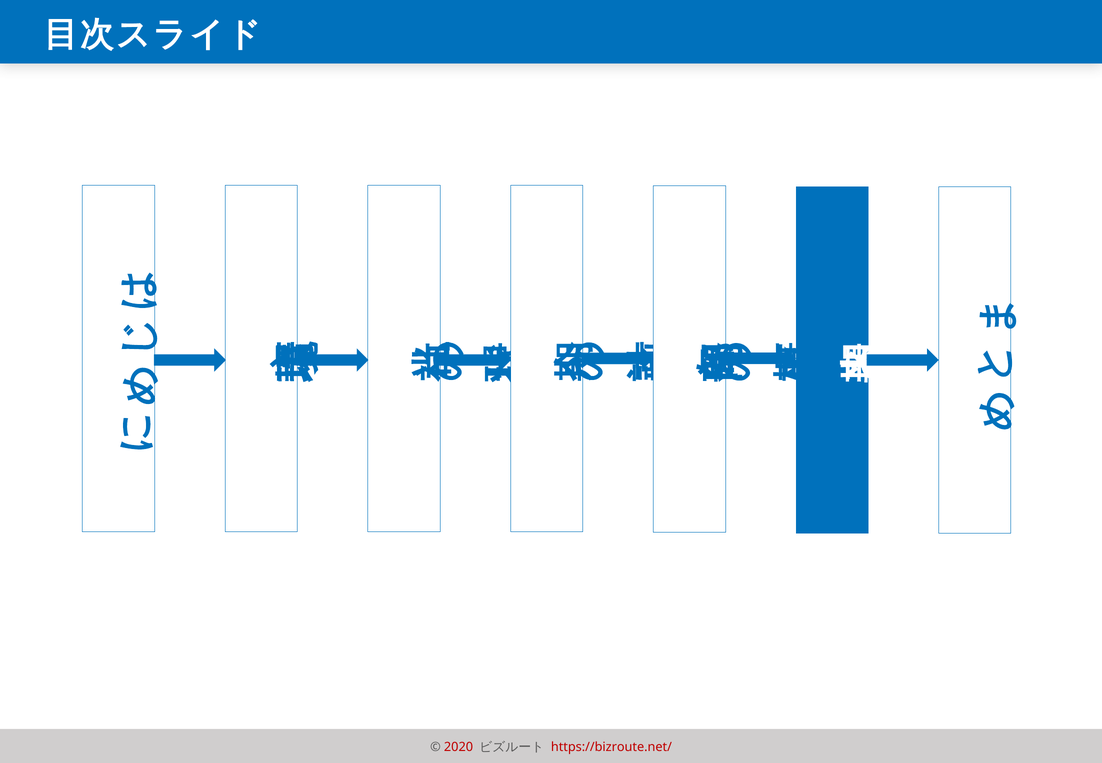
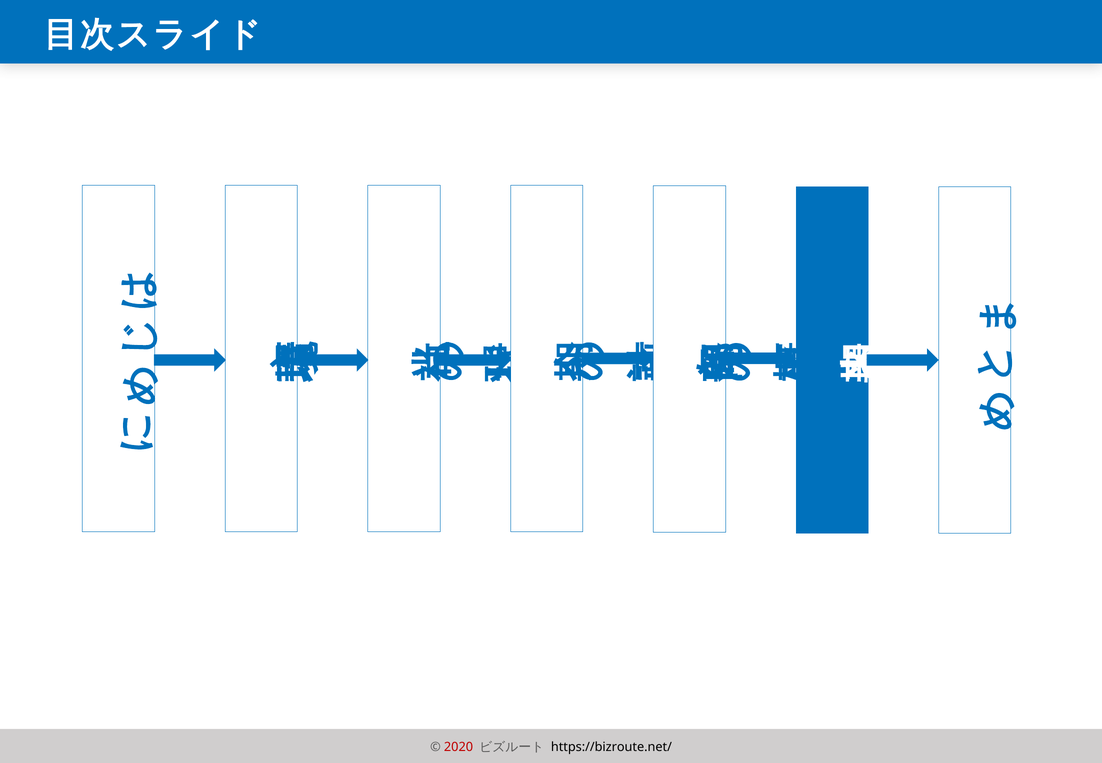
https://bizroute.net/ colour: red -> black
